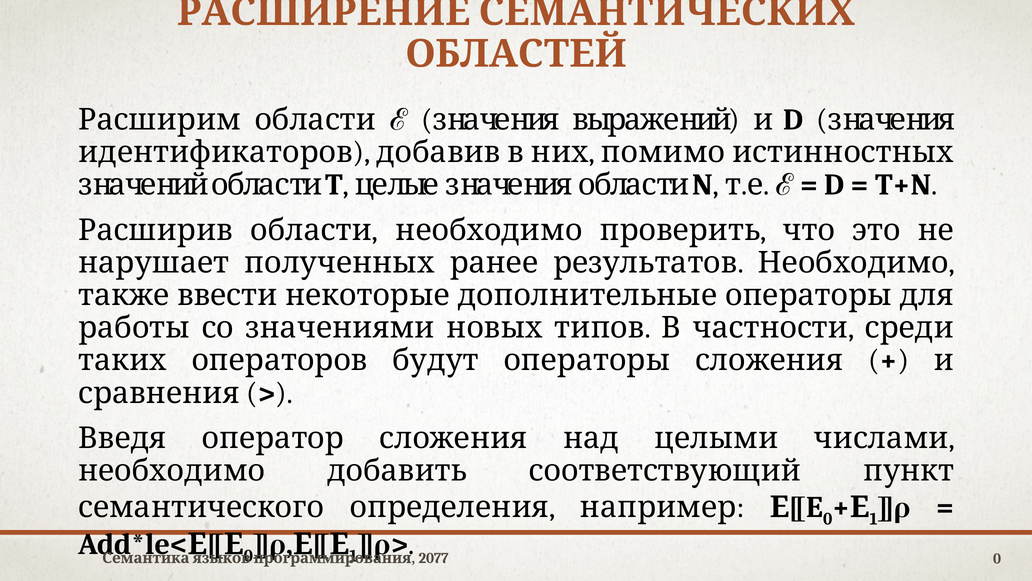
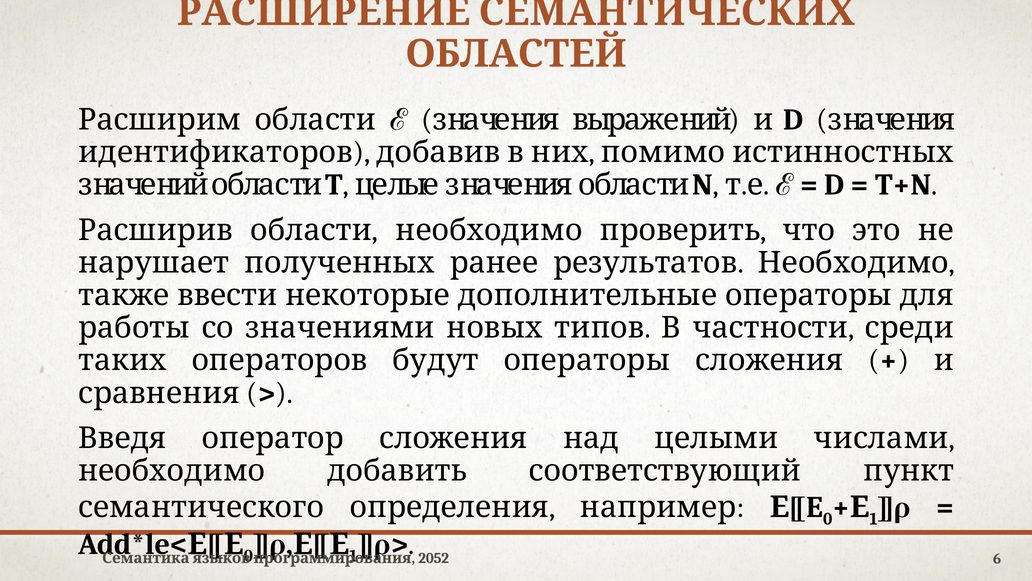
2077: 2077 -> 2052
0 at (997, 558): 0 -> 6
